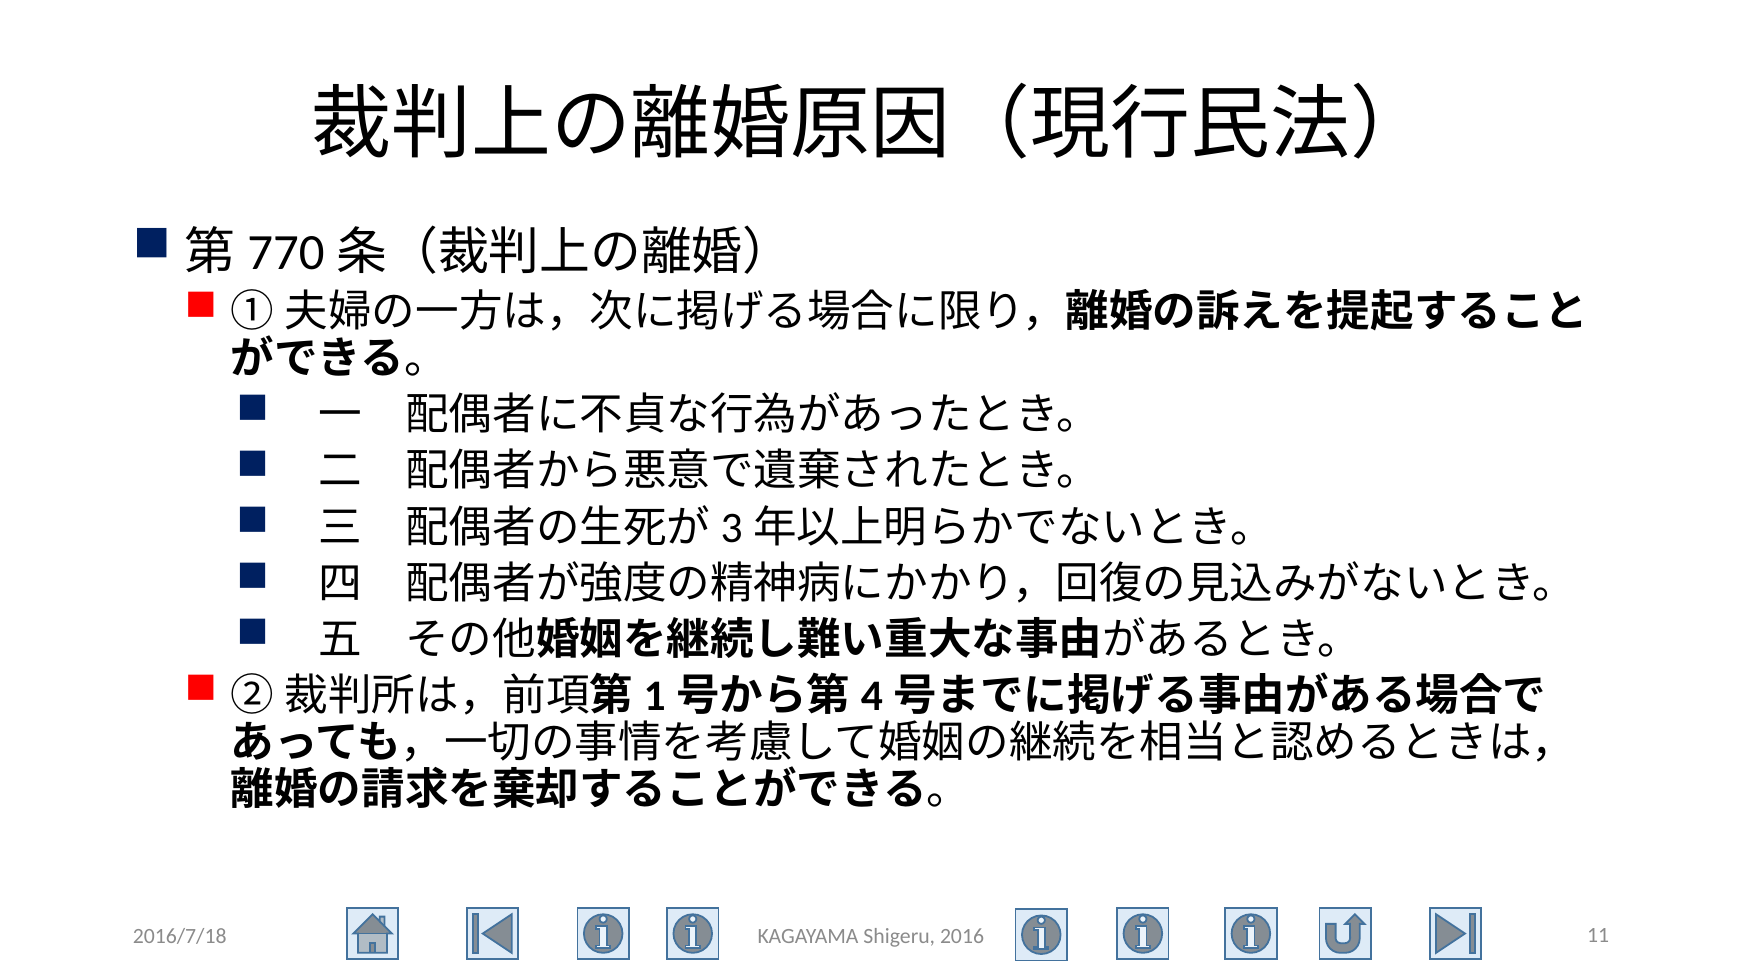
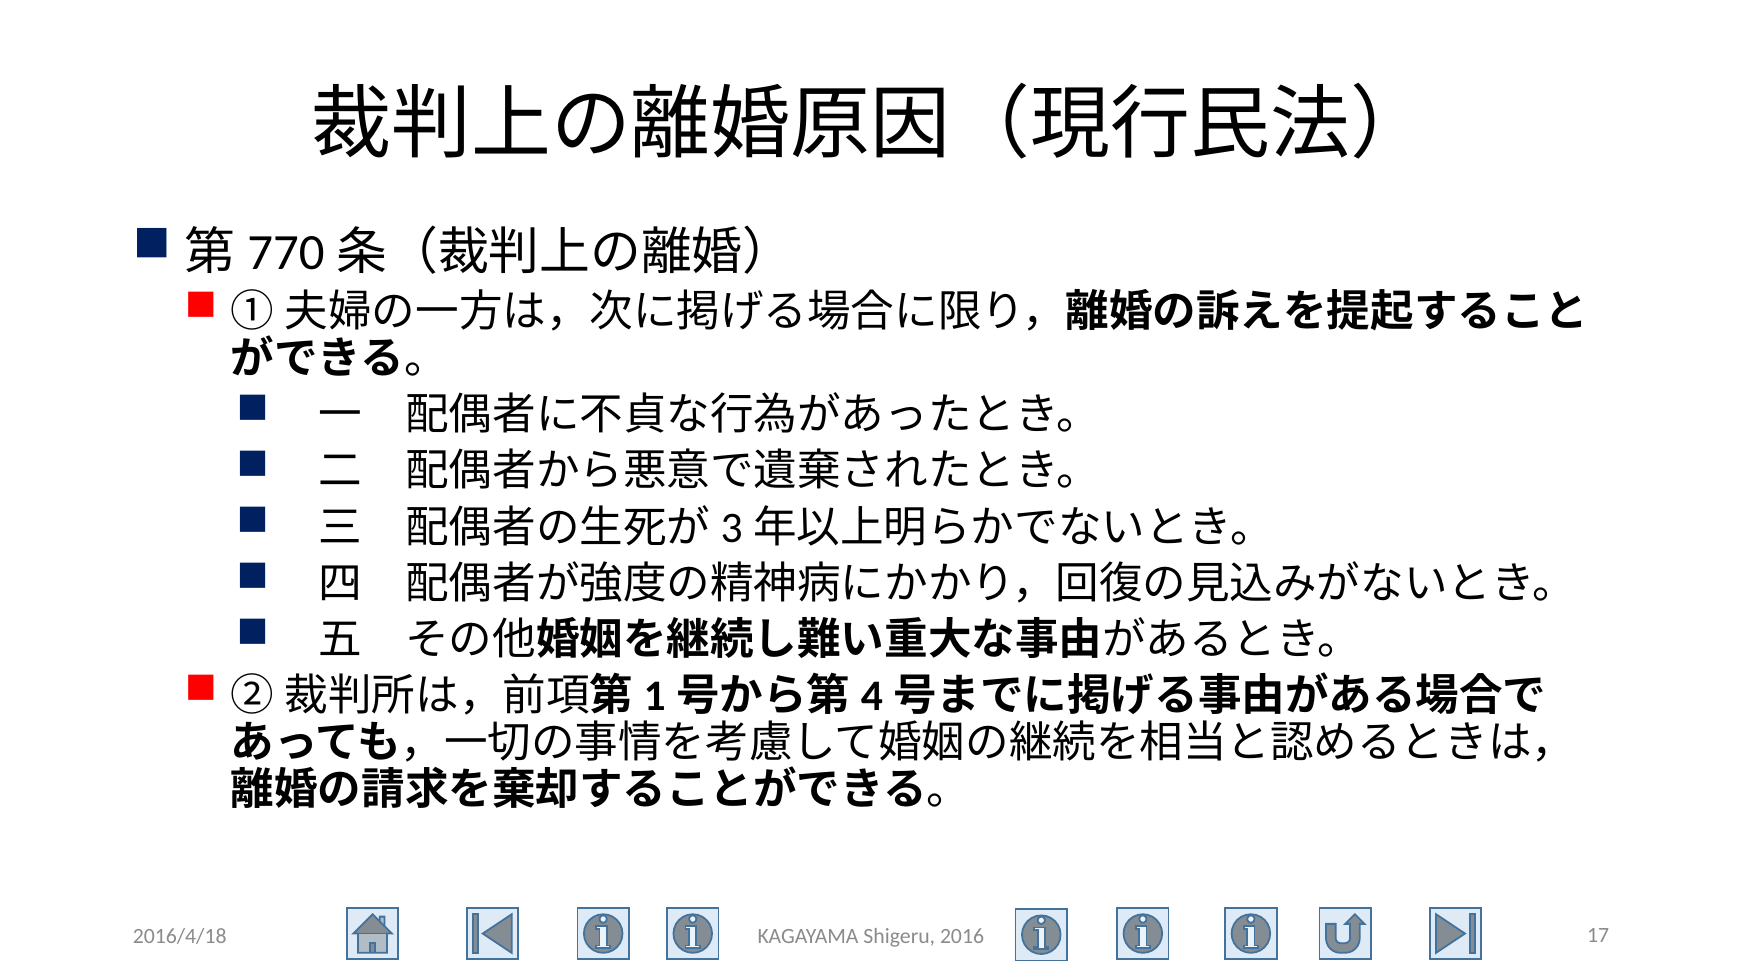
2016/7/18: 2016/7/18 -> 2016/4/18
11: 11 -> 17
